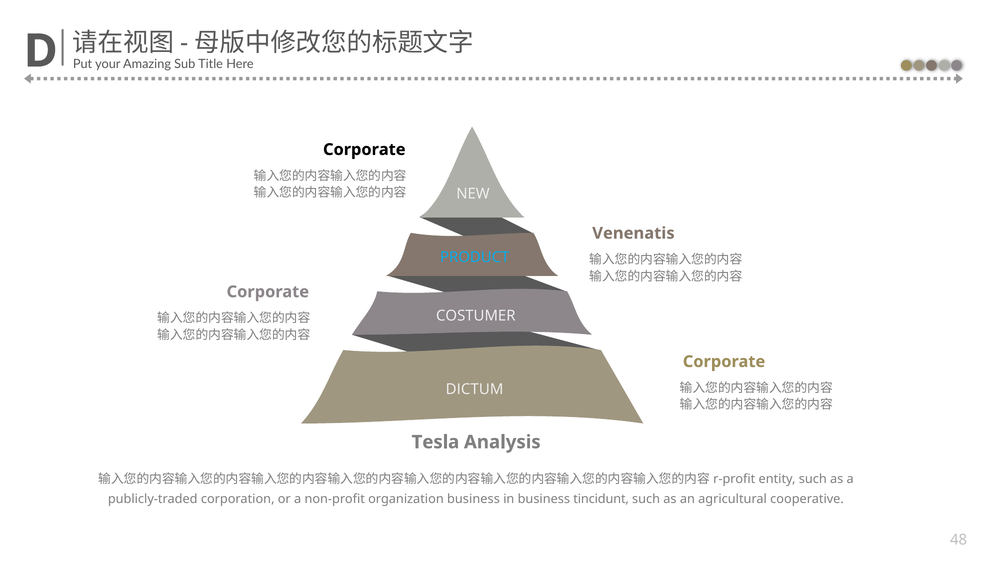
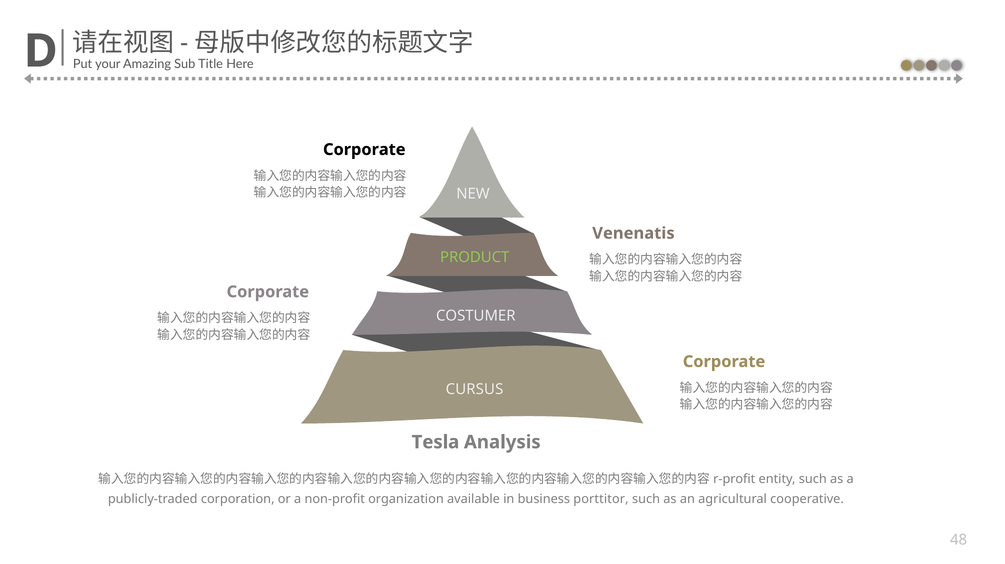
PRODUCT colour: light blue -> light green
DICTUM: DICTUM -> CURSUS
organization business: business -> available
tincidunt: tincidunt -> porttitor
